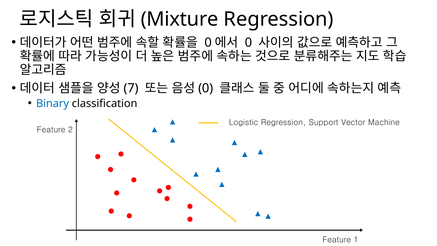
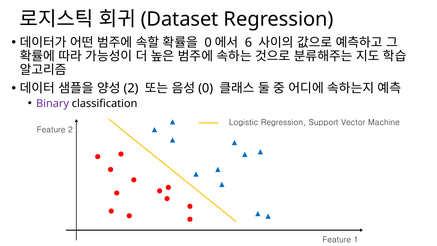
Mixture: Mixture -> Dataset
0 at (248, 43): 0 -> 6
7 at (131, 88): 7 -> 2
Binary colour: blue -> purple
